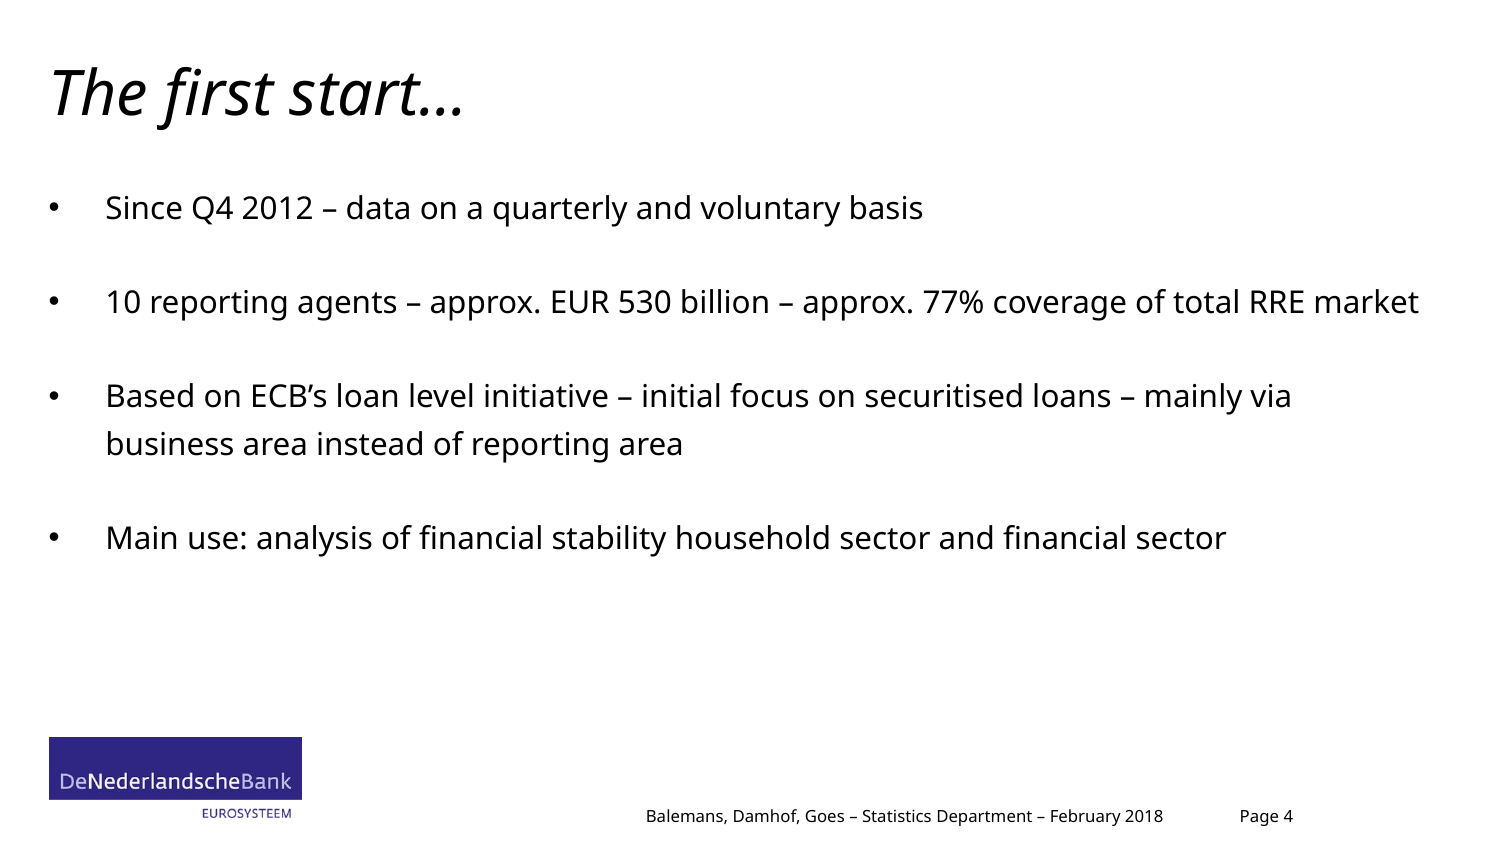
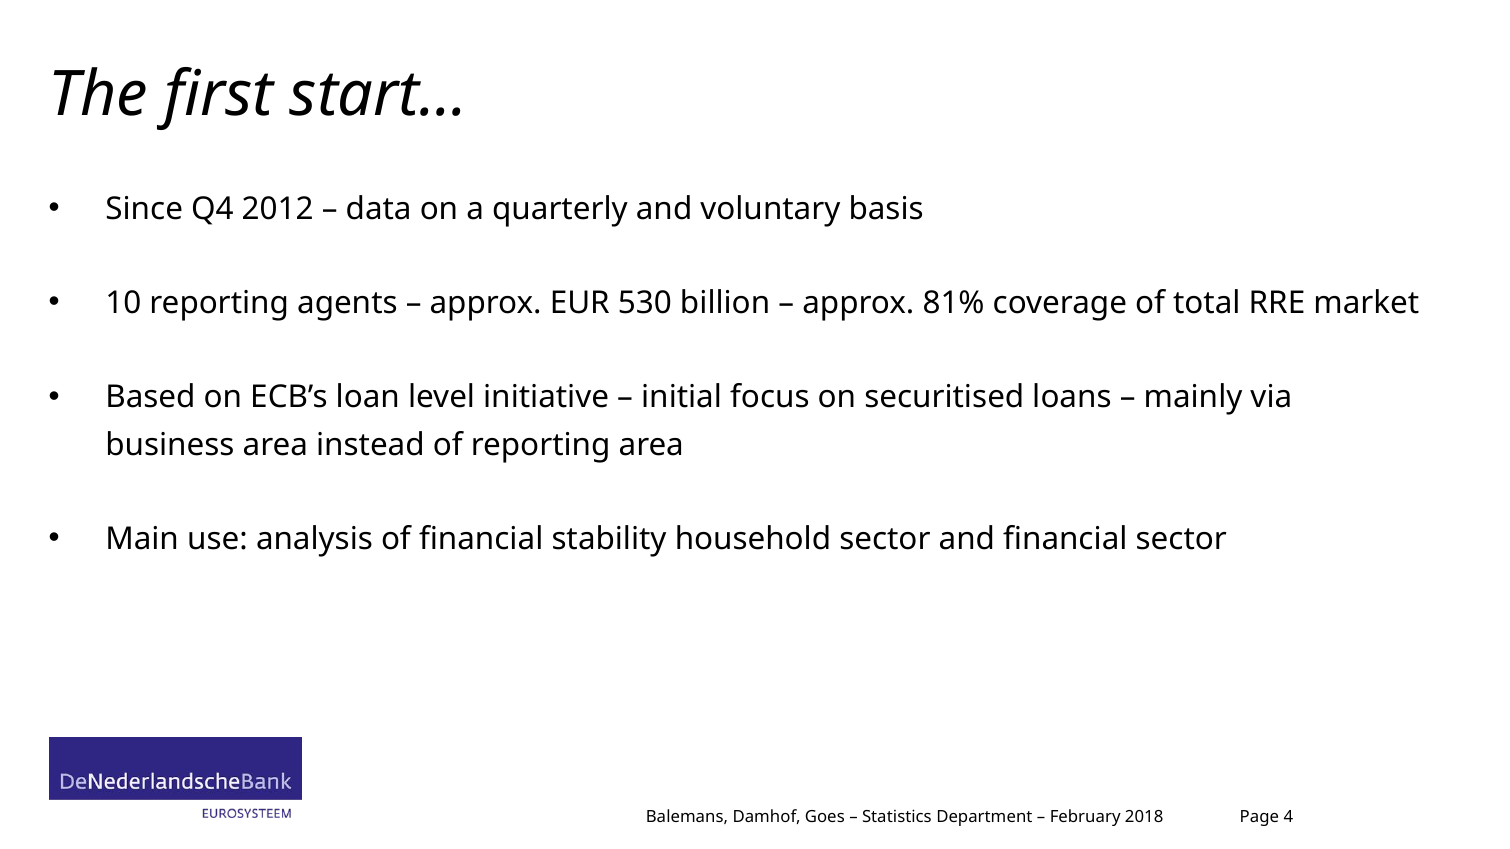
77%: 77% -> 81%
